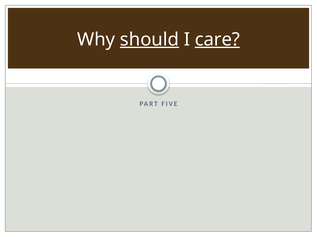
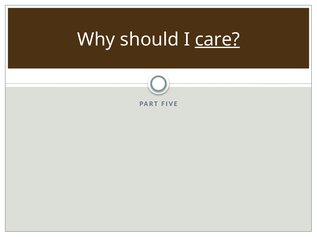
should underline: present -> none
